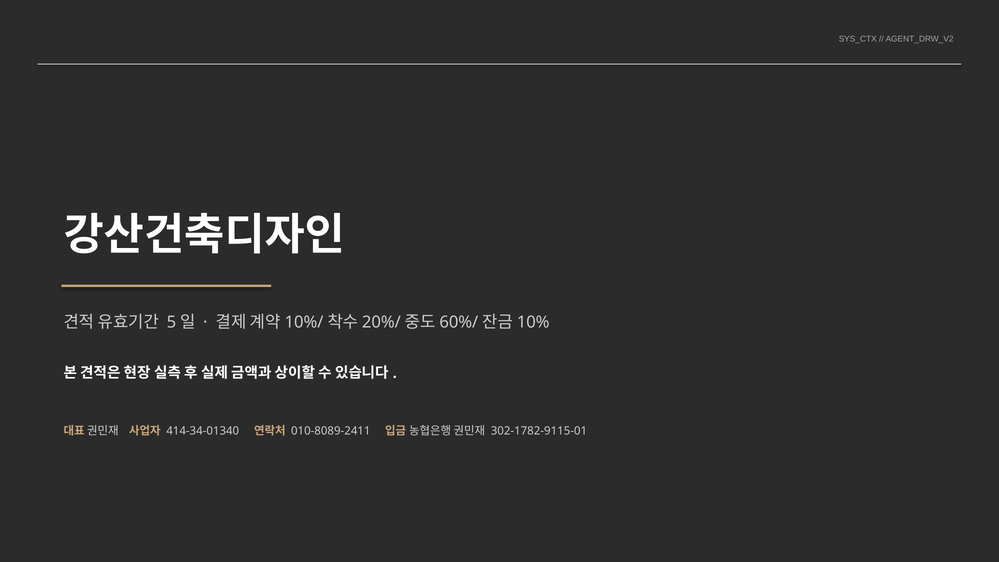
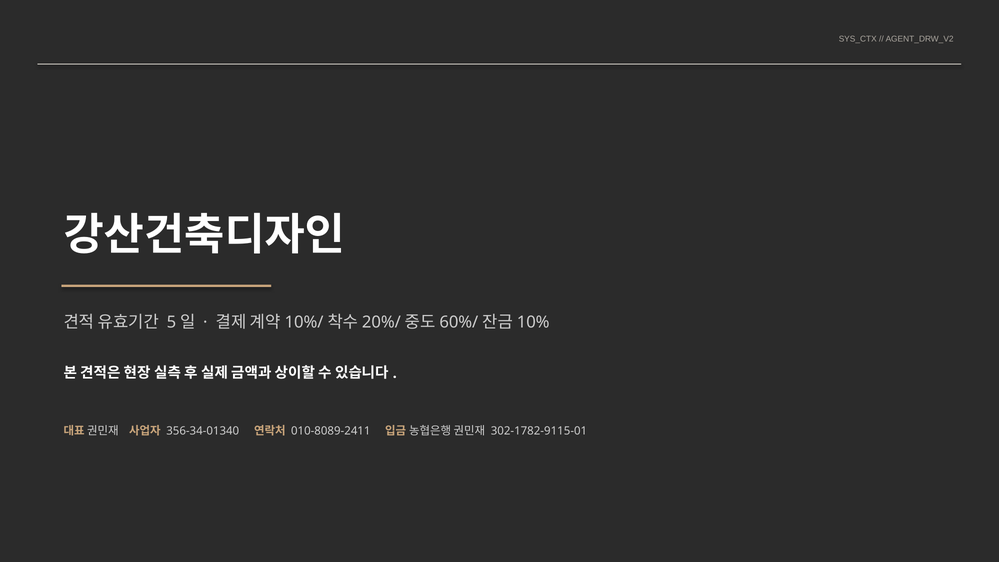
414-34-01340: 414-34-01340 -> 356-34-01340
